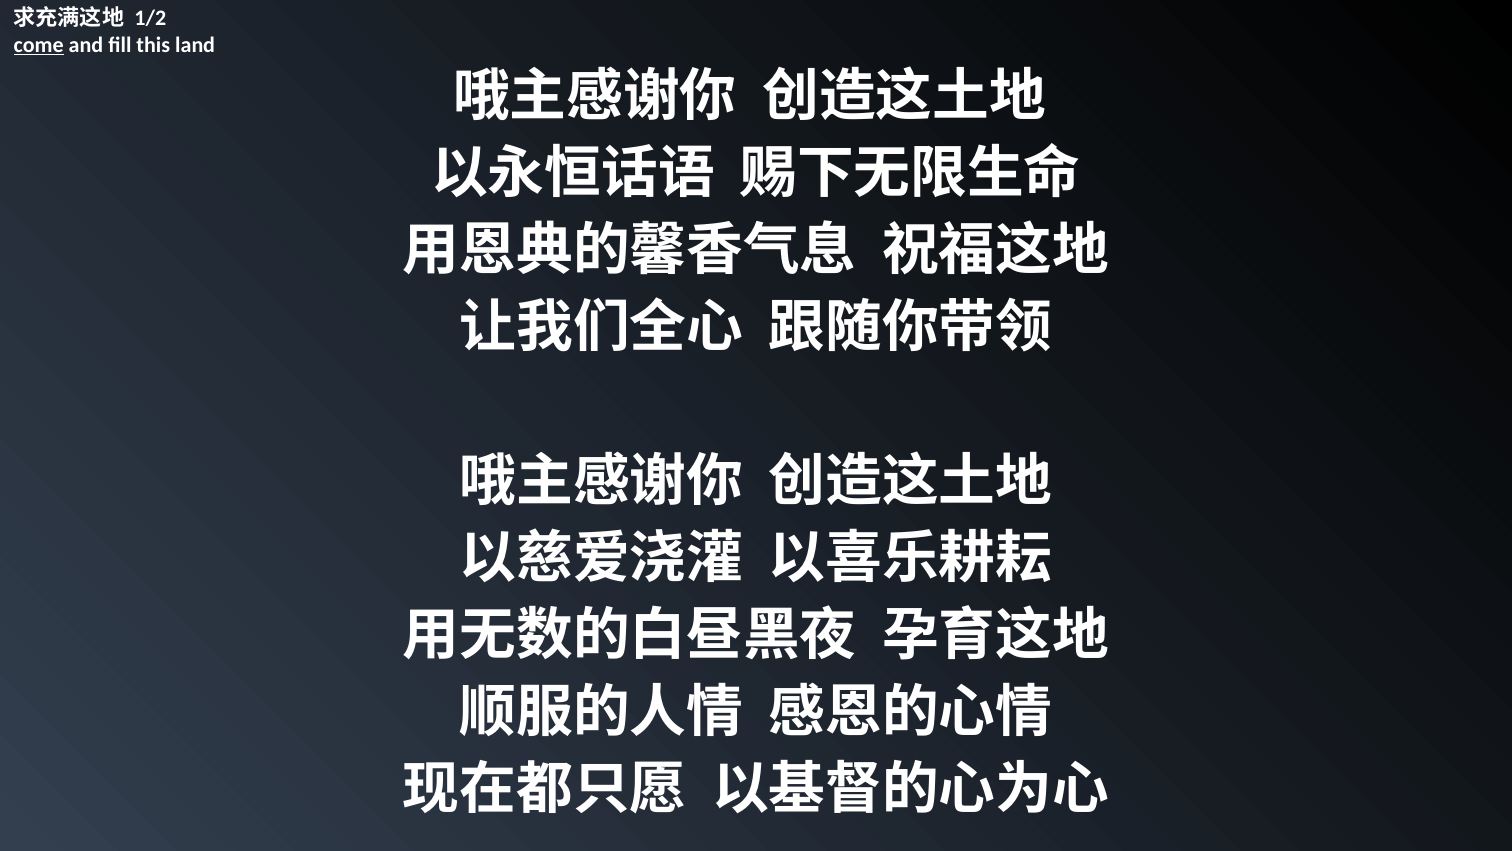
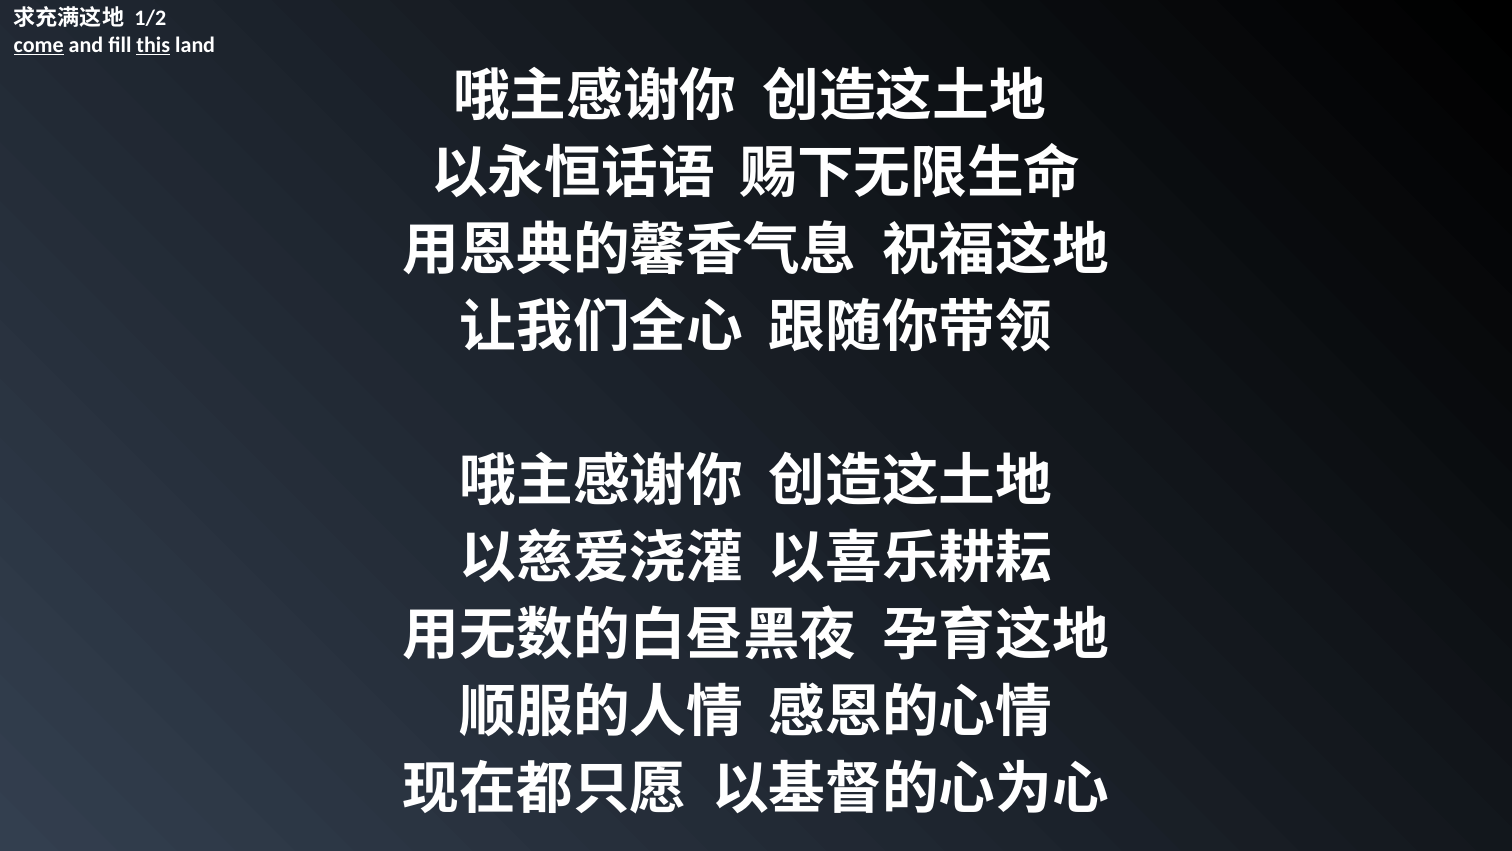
this underline: none -> present
